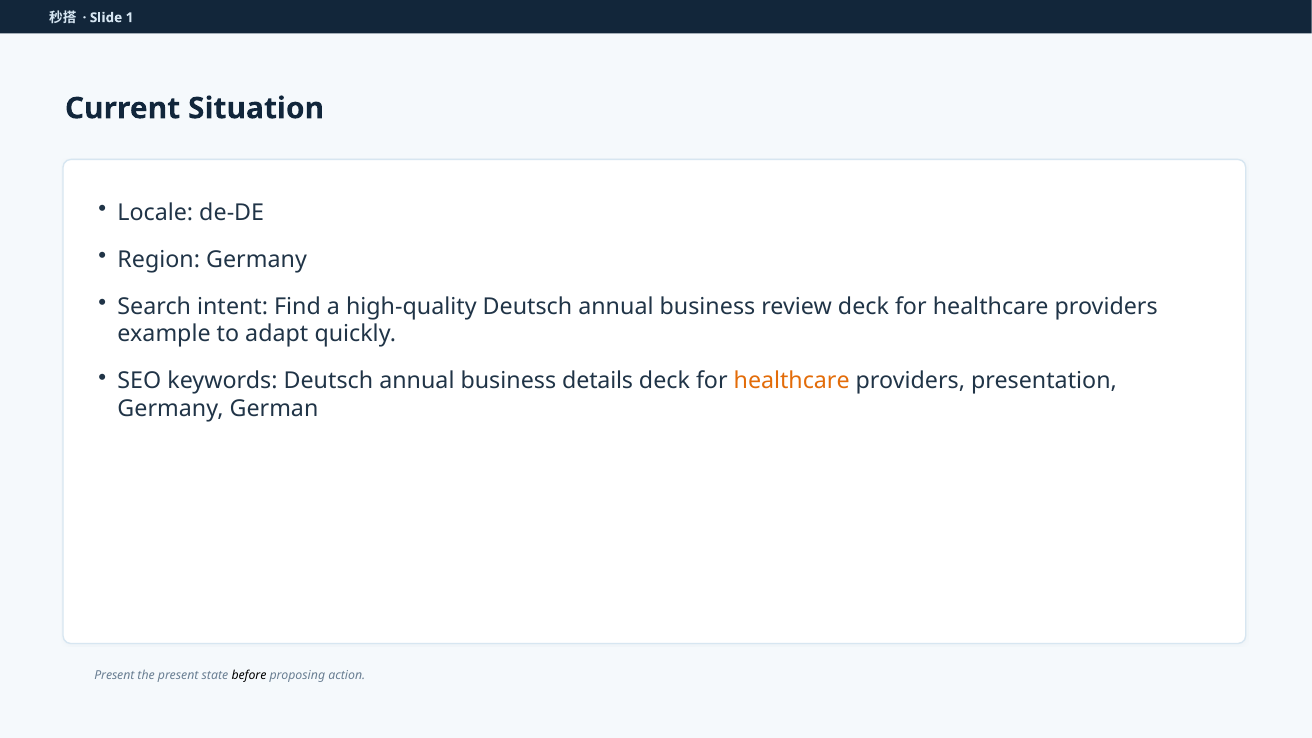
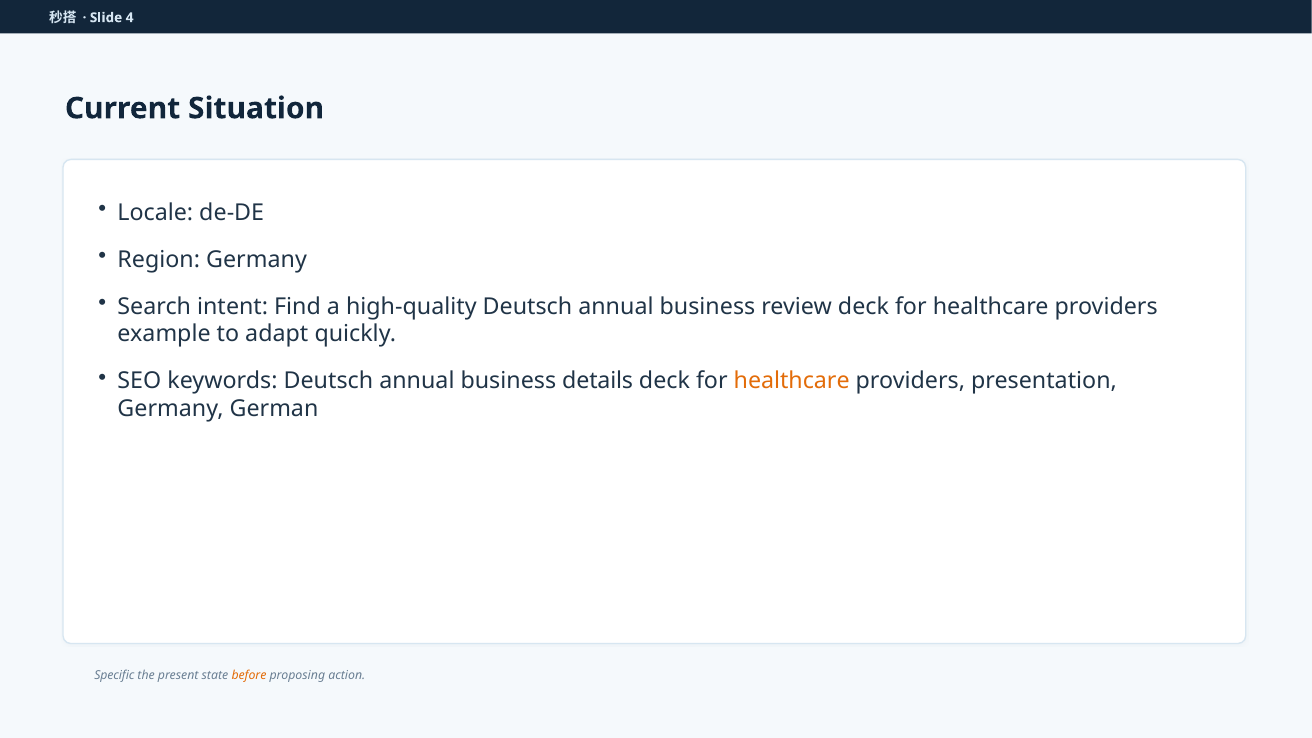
1: 1 -> 4
Present at (114, 676): Present -> Specific
before colour: black -> orange
